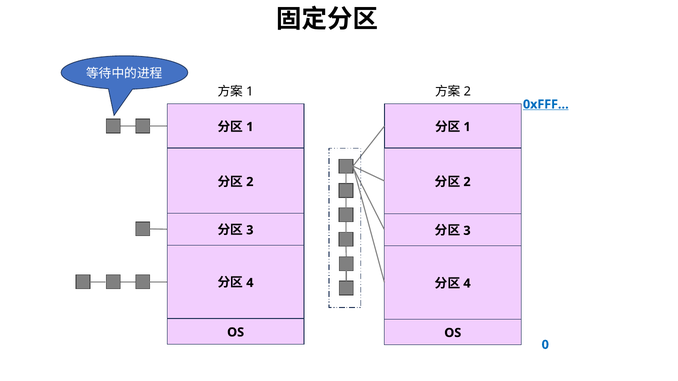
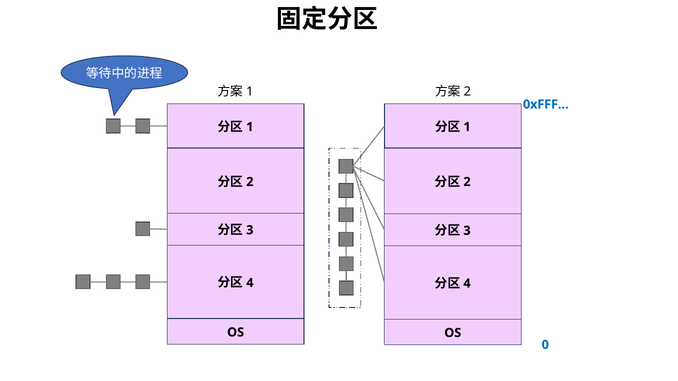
0xFFF… underline: present -> none
